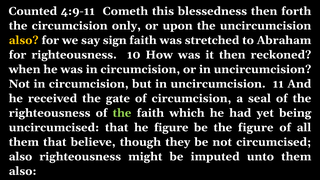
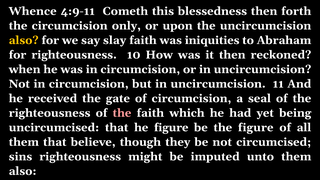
Counted: Counted -> Whence
sign: sign -> slay
stretched: stretched -> iniquities
the at (122, 113) colour: light green -> pink
also at (20, 157): also -> sins
